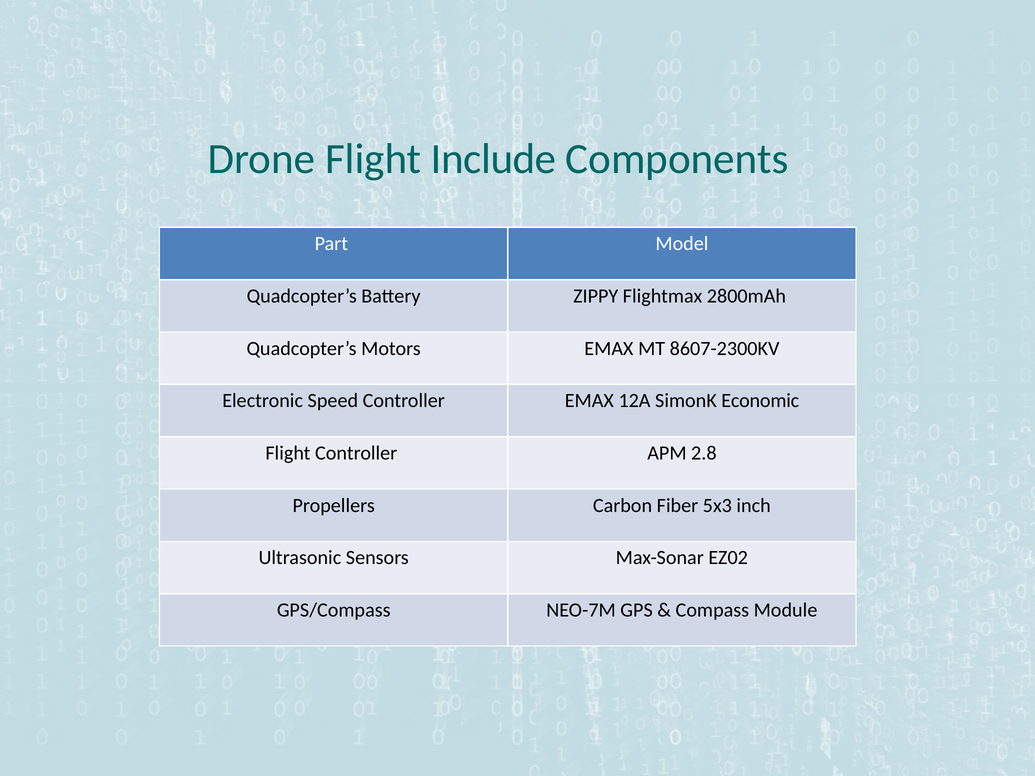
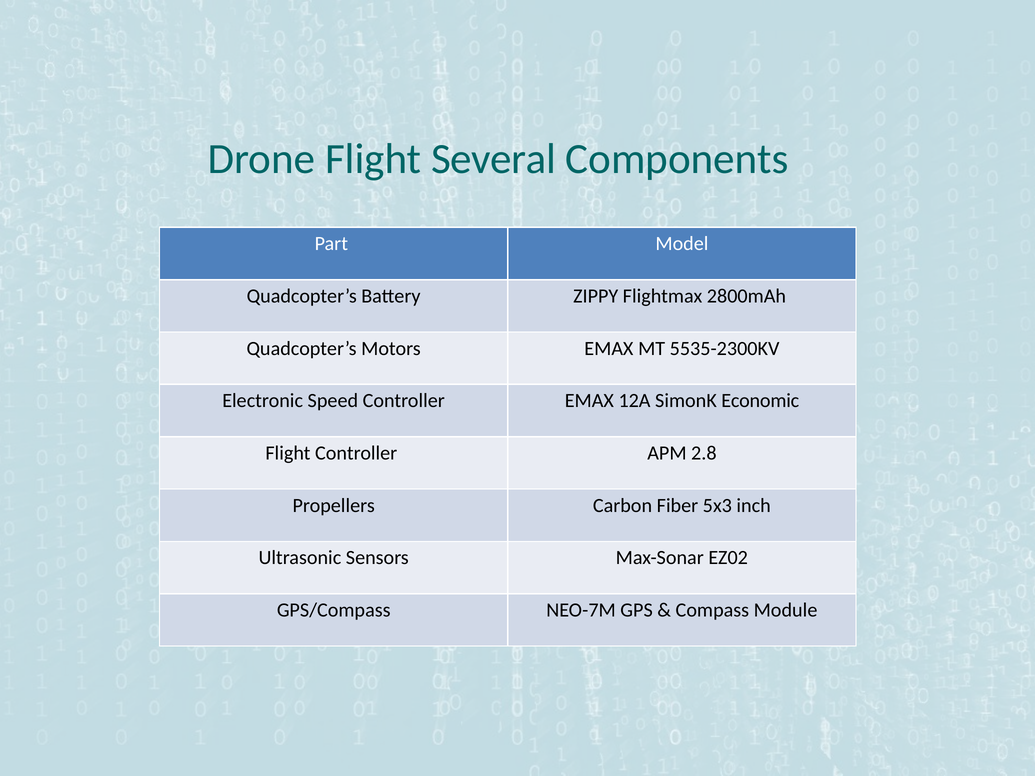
Include: Include -> Several
8607-2300KV: 8607-2300KV -> 5535-2300KV
